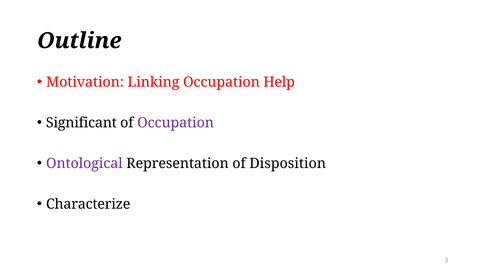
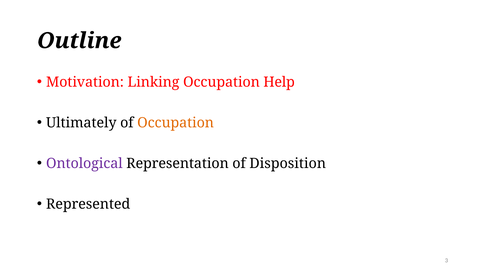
Significant: Significant -> Ultimately
Occupation at (176, 123) colour: purple -> orange
Characterize: Characterize -> Represented
